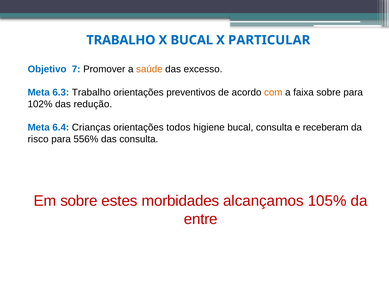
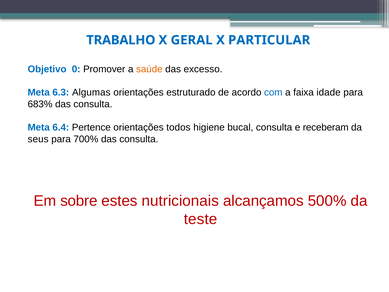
X BUCAL: BUCAL -> GERAL
7: 7 -> 0
6.3 Trabalho: Trabalho -> Algumas
preventivos: preventivos -> estruturado
com colour: orange -> blue
faixa sobre: sobre -> idade
102%: 102% -> 683%
redução at (93, 104): redução -> consulta
Crianças: Crianças -> Pertence
risco: risco -> seus
556%: 556% -> 700%
morbidades: morbidades -> nutricionais
105%: 105% -> 500%
entre: entre -> teste
